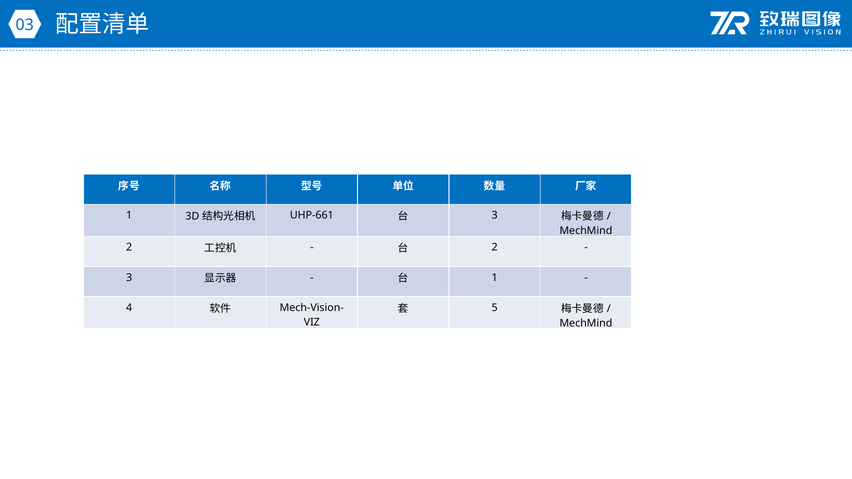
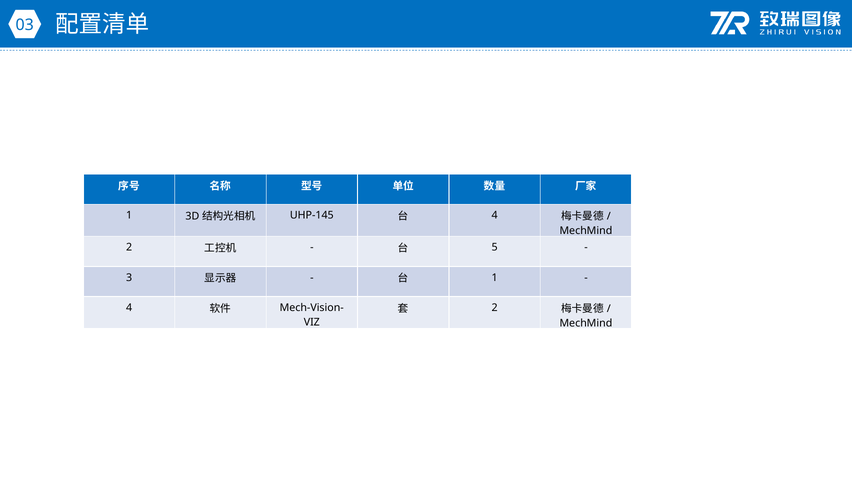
UHP-661: UHP-661 -> UHP-145
3 at (495, 215): 3 -> 4
2 at (495, 247): 2 -> 5
5 at (495, 308): 5 -> 2
